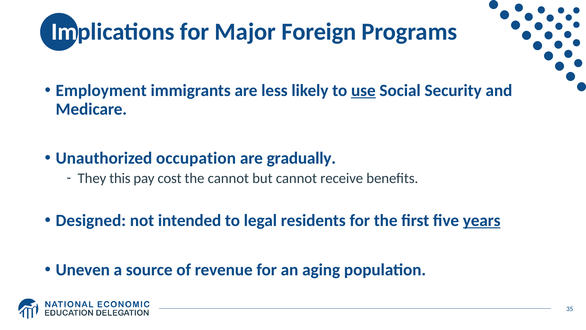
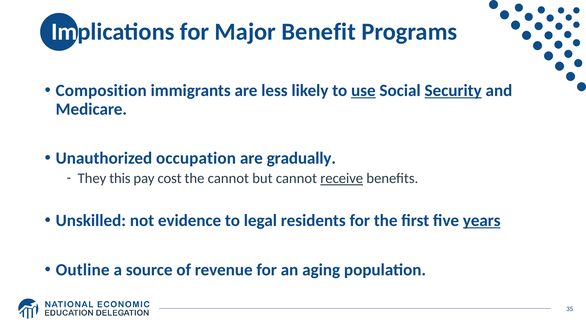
Foreign: Foreign -> Benefit
Employment: Employment -> Composition
Security underline: none -> present
receive underline: none -> present
Designed: Designed -> Unskilled
intended: intended -> evidence
Uneven: Uneven -> Outline
